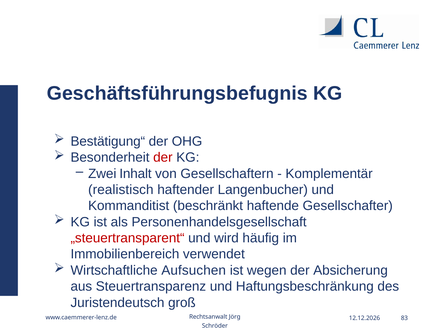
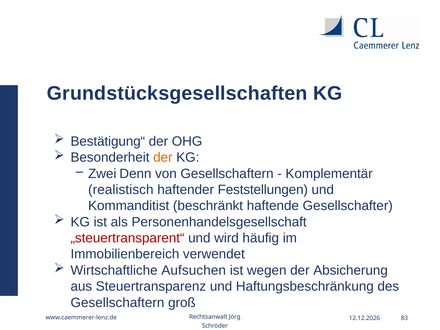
Geschäftsführungsbefugnis: Geschäftsführungsbefugnis -> Grundstücksgesellschaften
der at (163, 157) colour: red -> orange
Inhalt: Inhalt -> Denn
Langenbucher: Langenbucher -> Feststellungen
Juristendeutsch at (117, 303): Juristendeutsch -> Gesellschaftern
